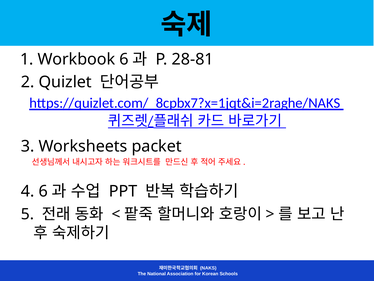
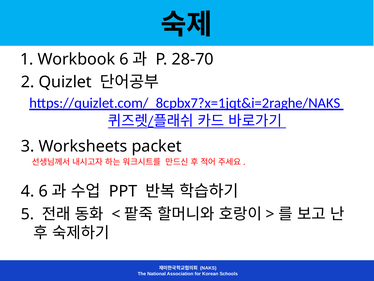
28-81: 28-81 -> 28-70
